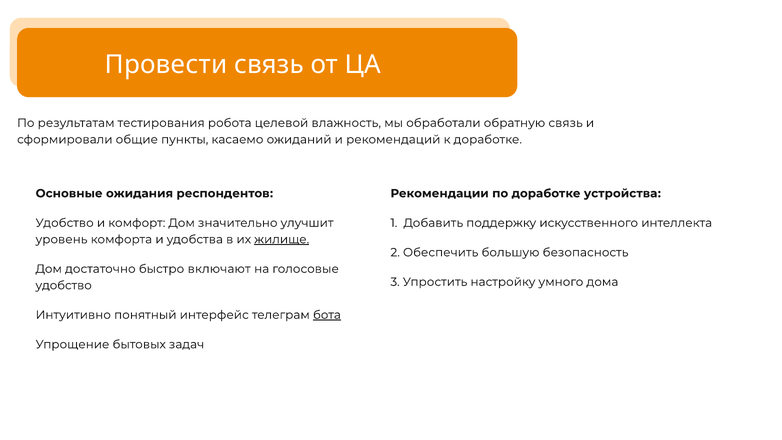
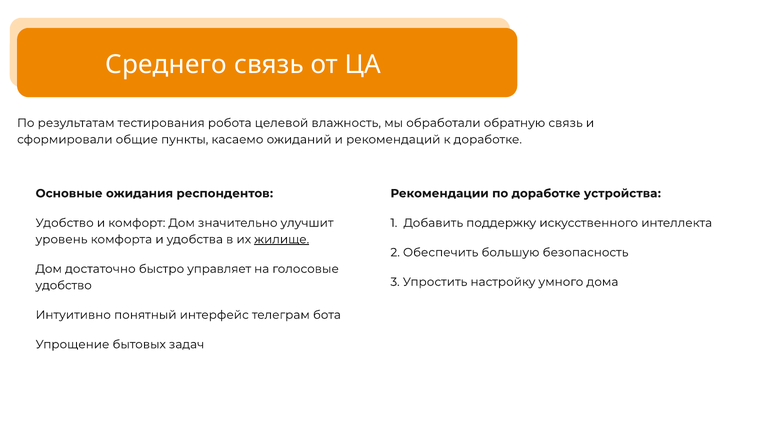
Провести: Провести -> Среднего
включают: включают -> управляет
бота underline: present -> none
